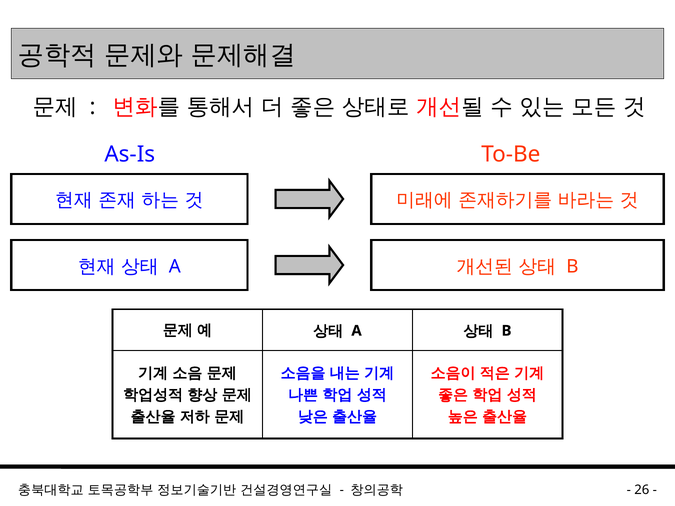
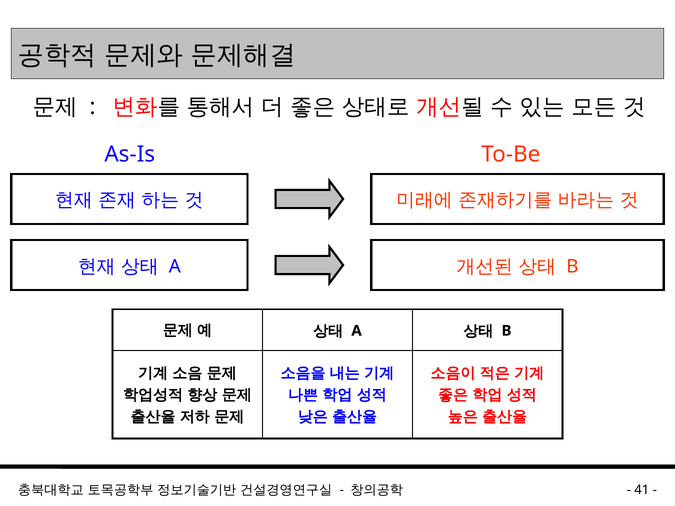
26: 26 -> 41
